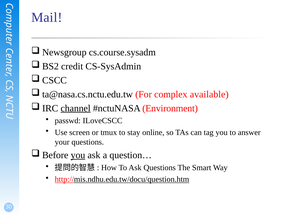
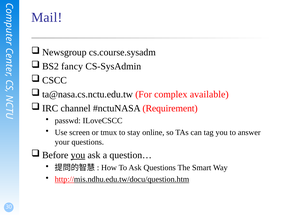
credit: credit -> fancy
channel underline: present -> none
Environment: Environment -> Requirement
